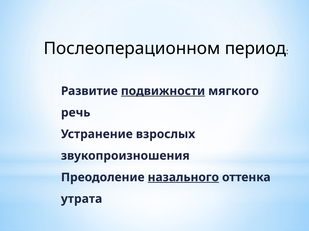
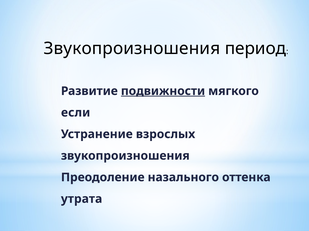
Послеоперационном at (132, 49): Послеоперационном -> Звукопроизношения
речь: речь -> если
назального underline: present -> none
